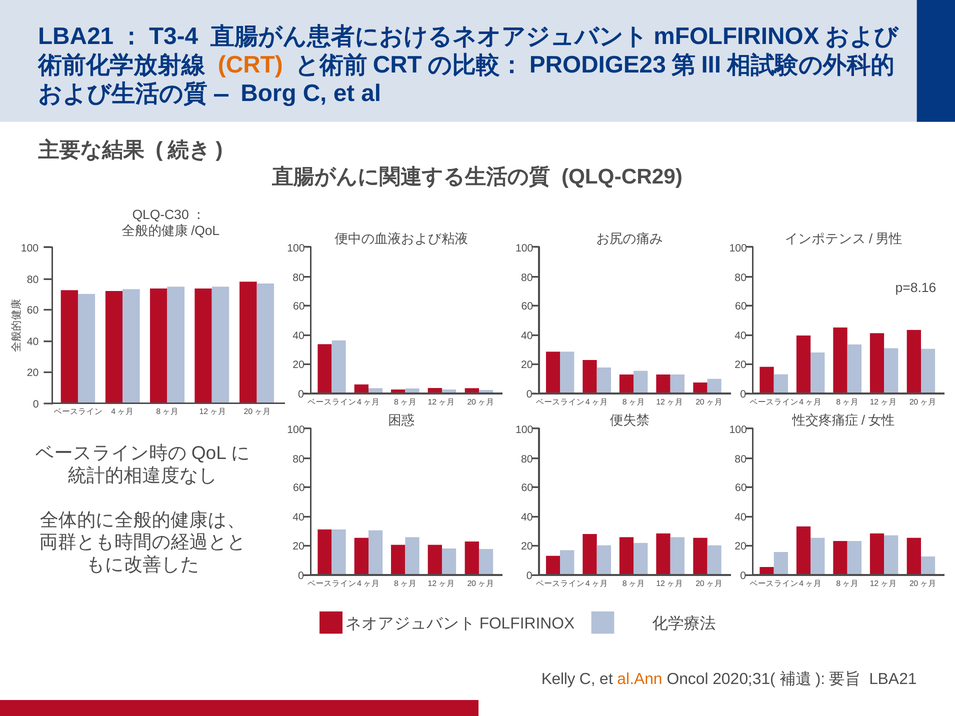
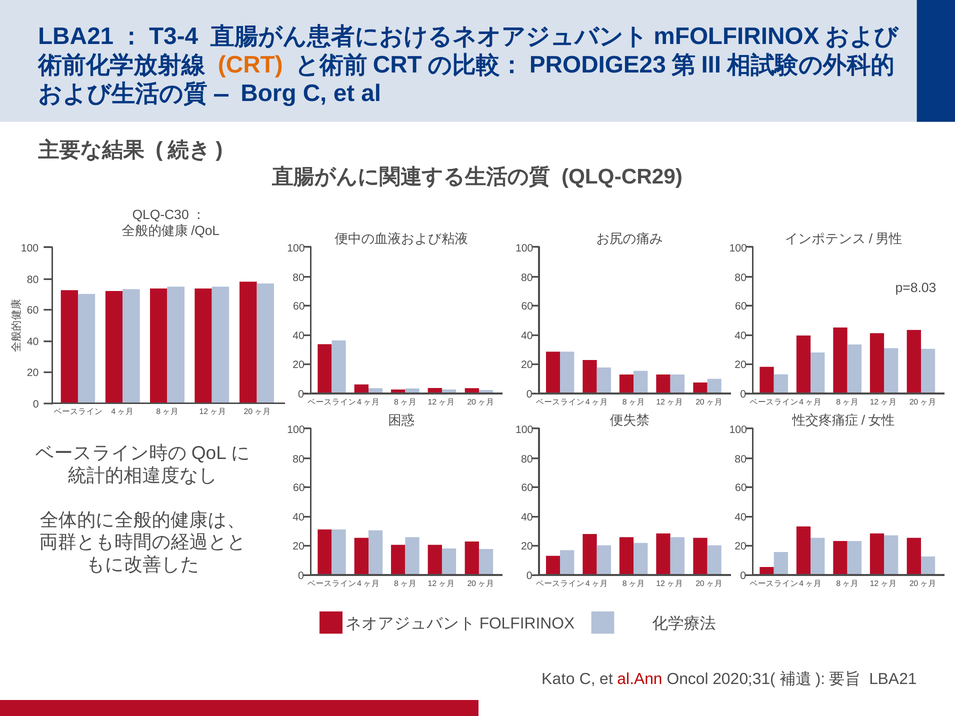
p=8.16: p=8.16 -> p=8.03
Kelly: Kelly -> Kato
al.Ann colour: orange -> red
